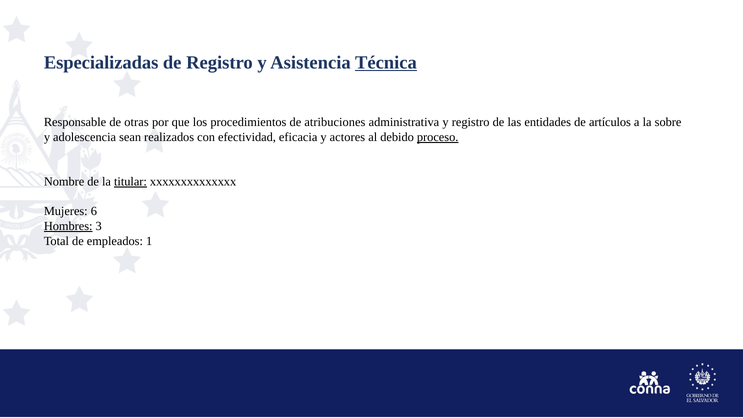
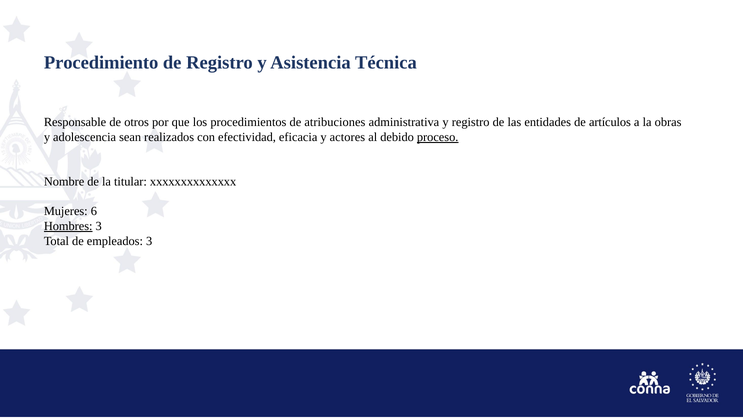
Especializadas: Especializadas -> Procedimiento
Técnica underline: present -> none
otras: otras -> otros
sobre: sobre -> obras
titular underline: present -> none
empleados 1: 1 -> 3
